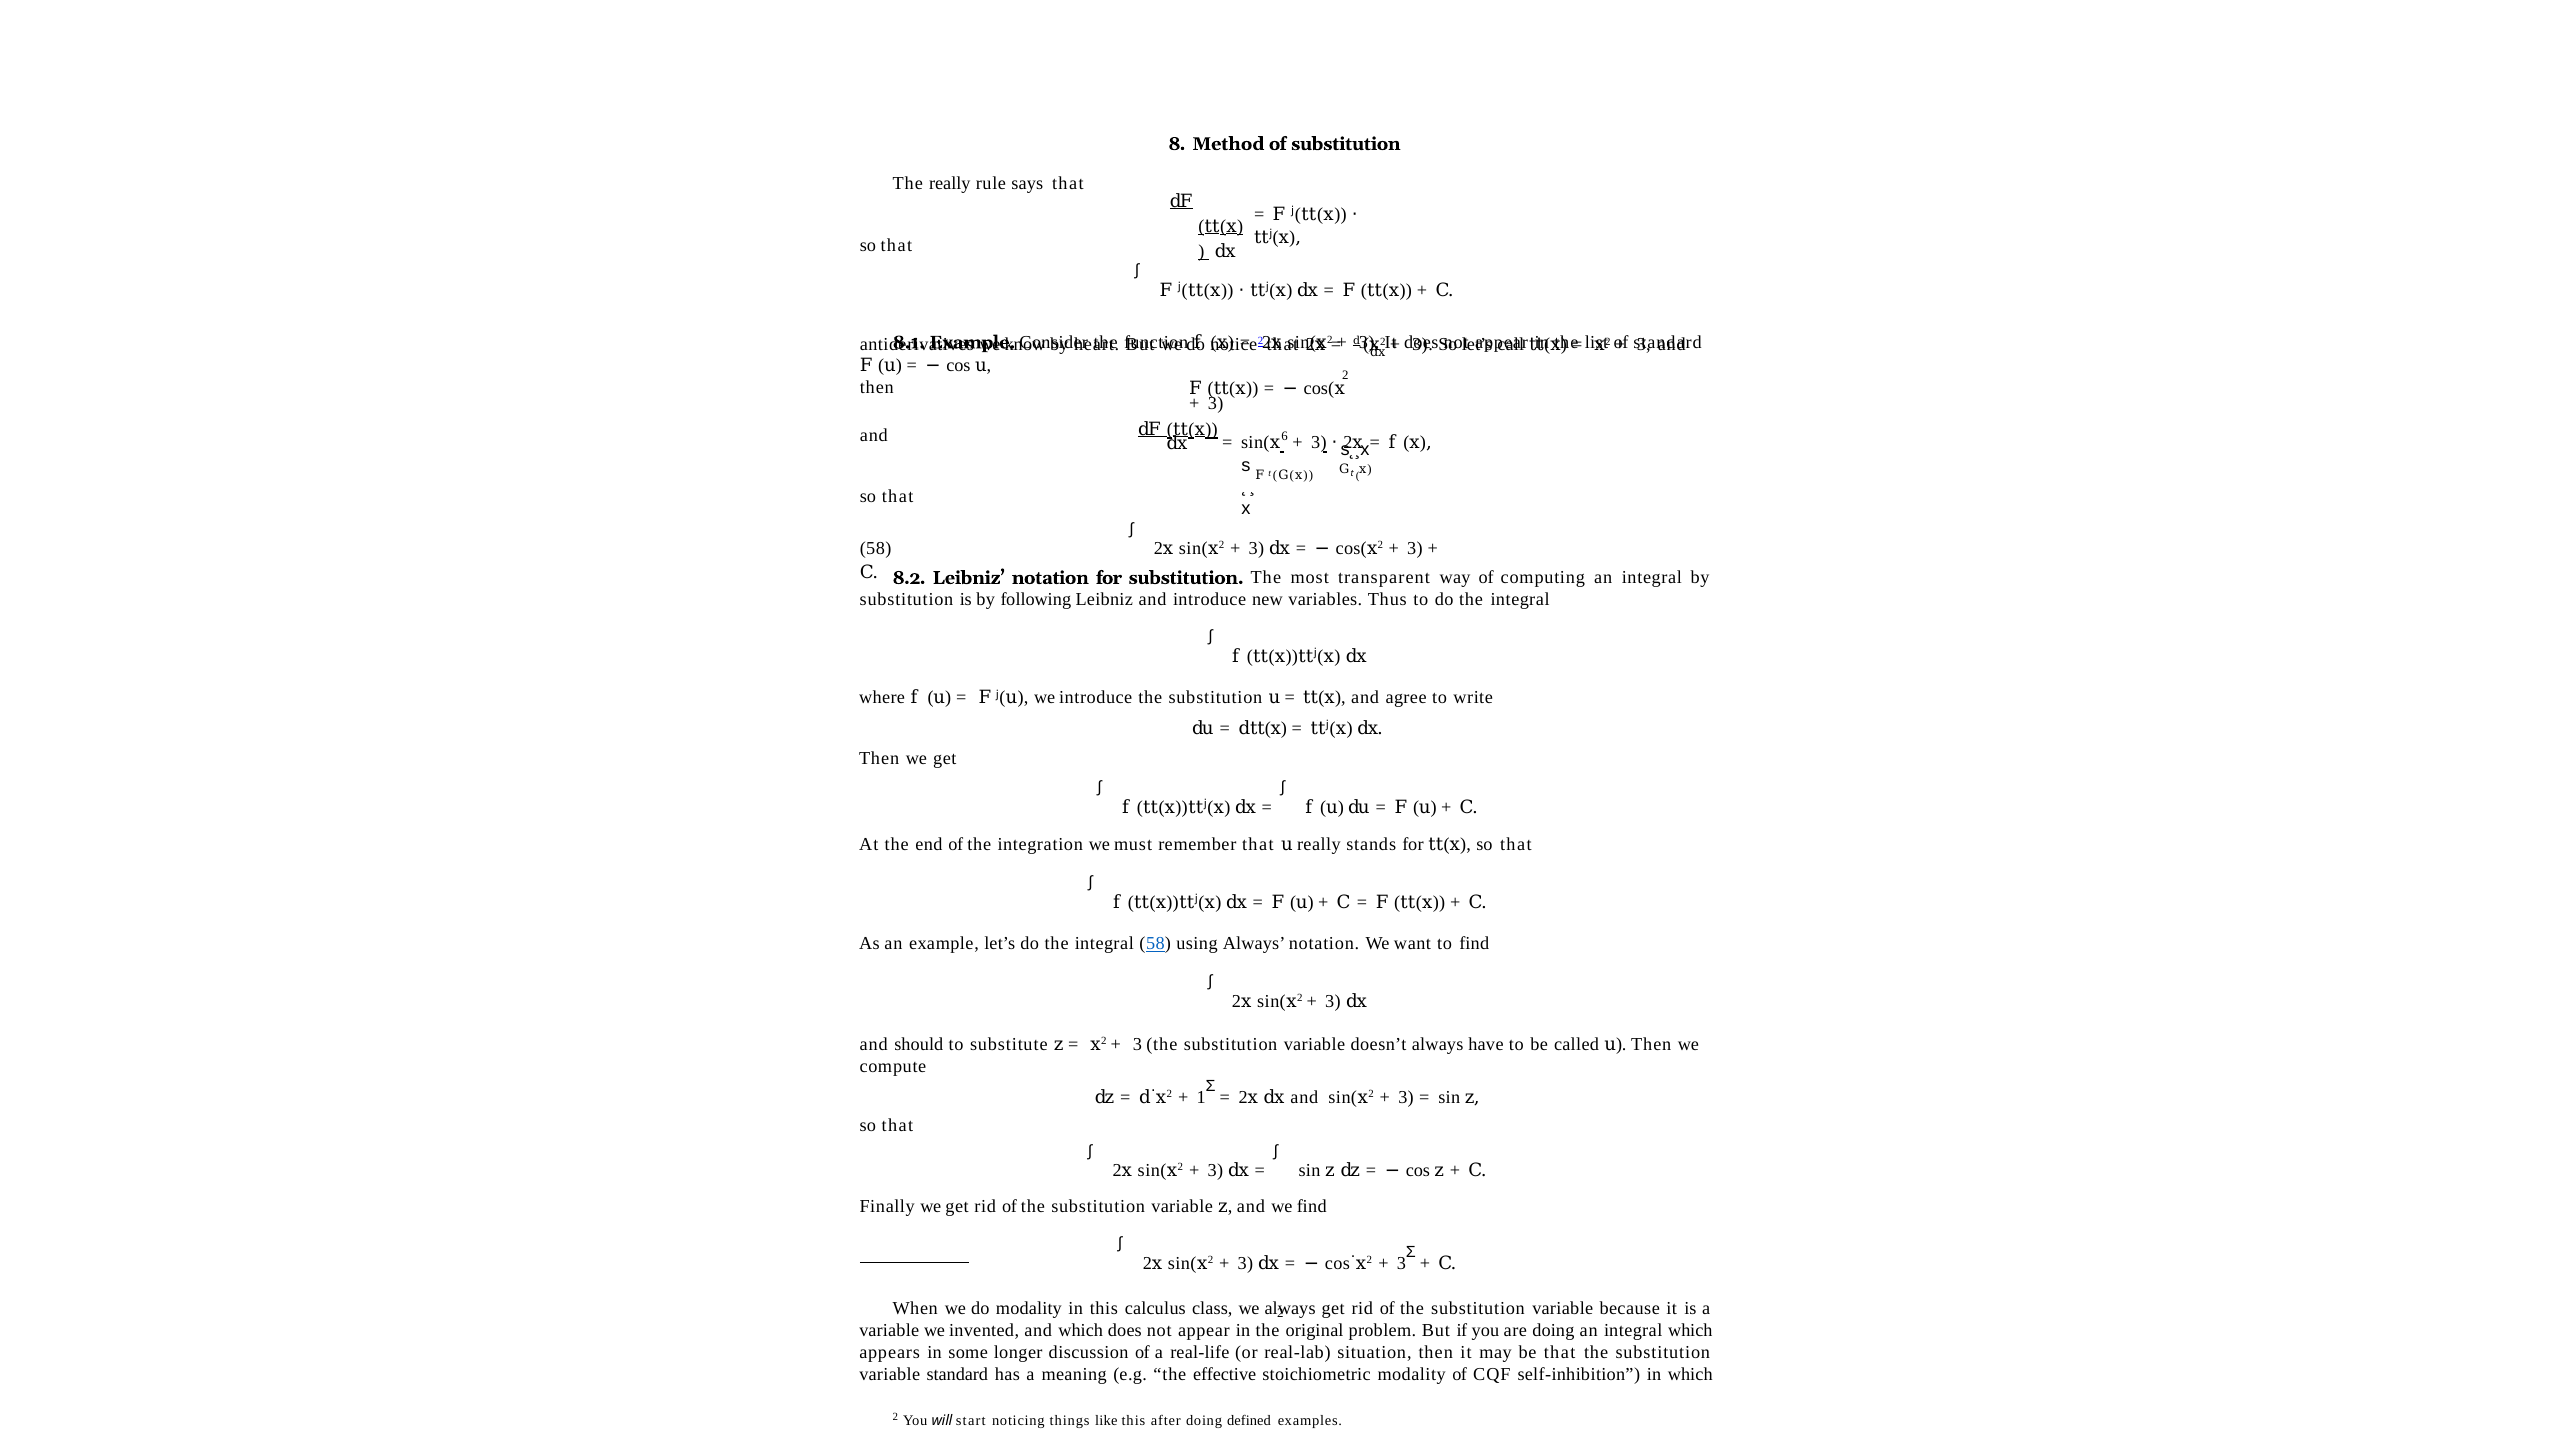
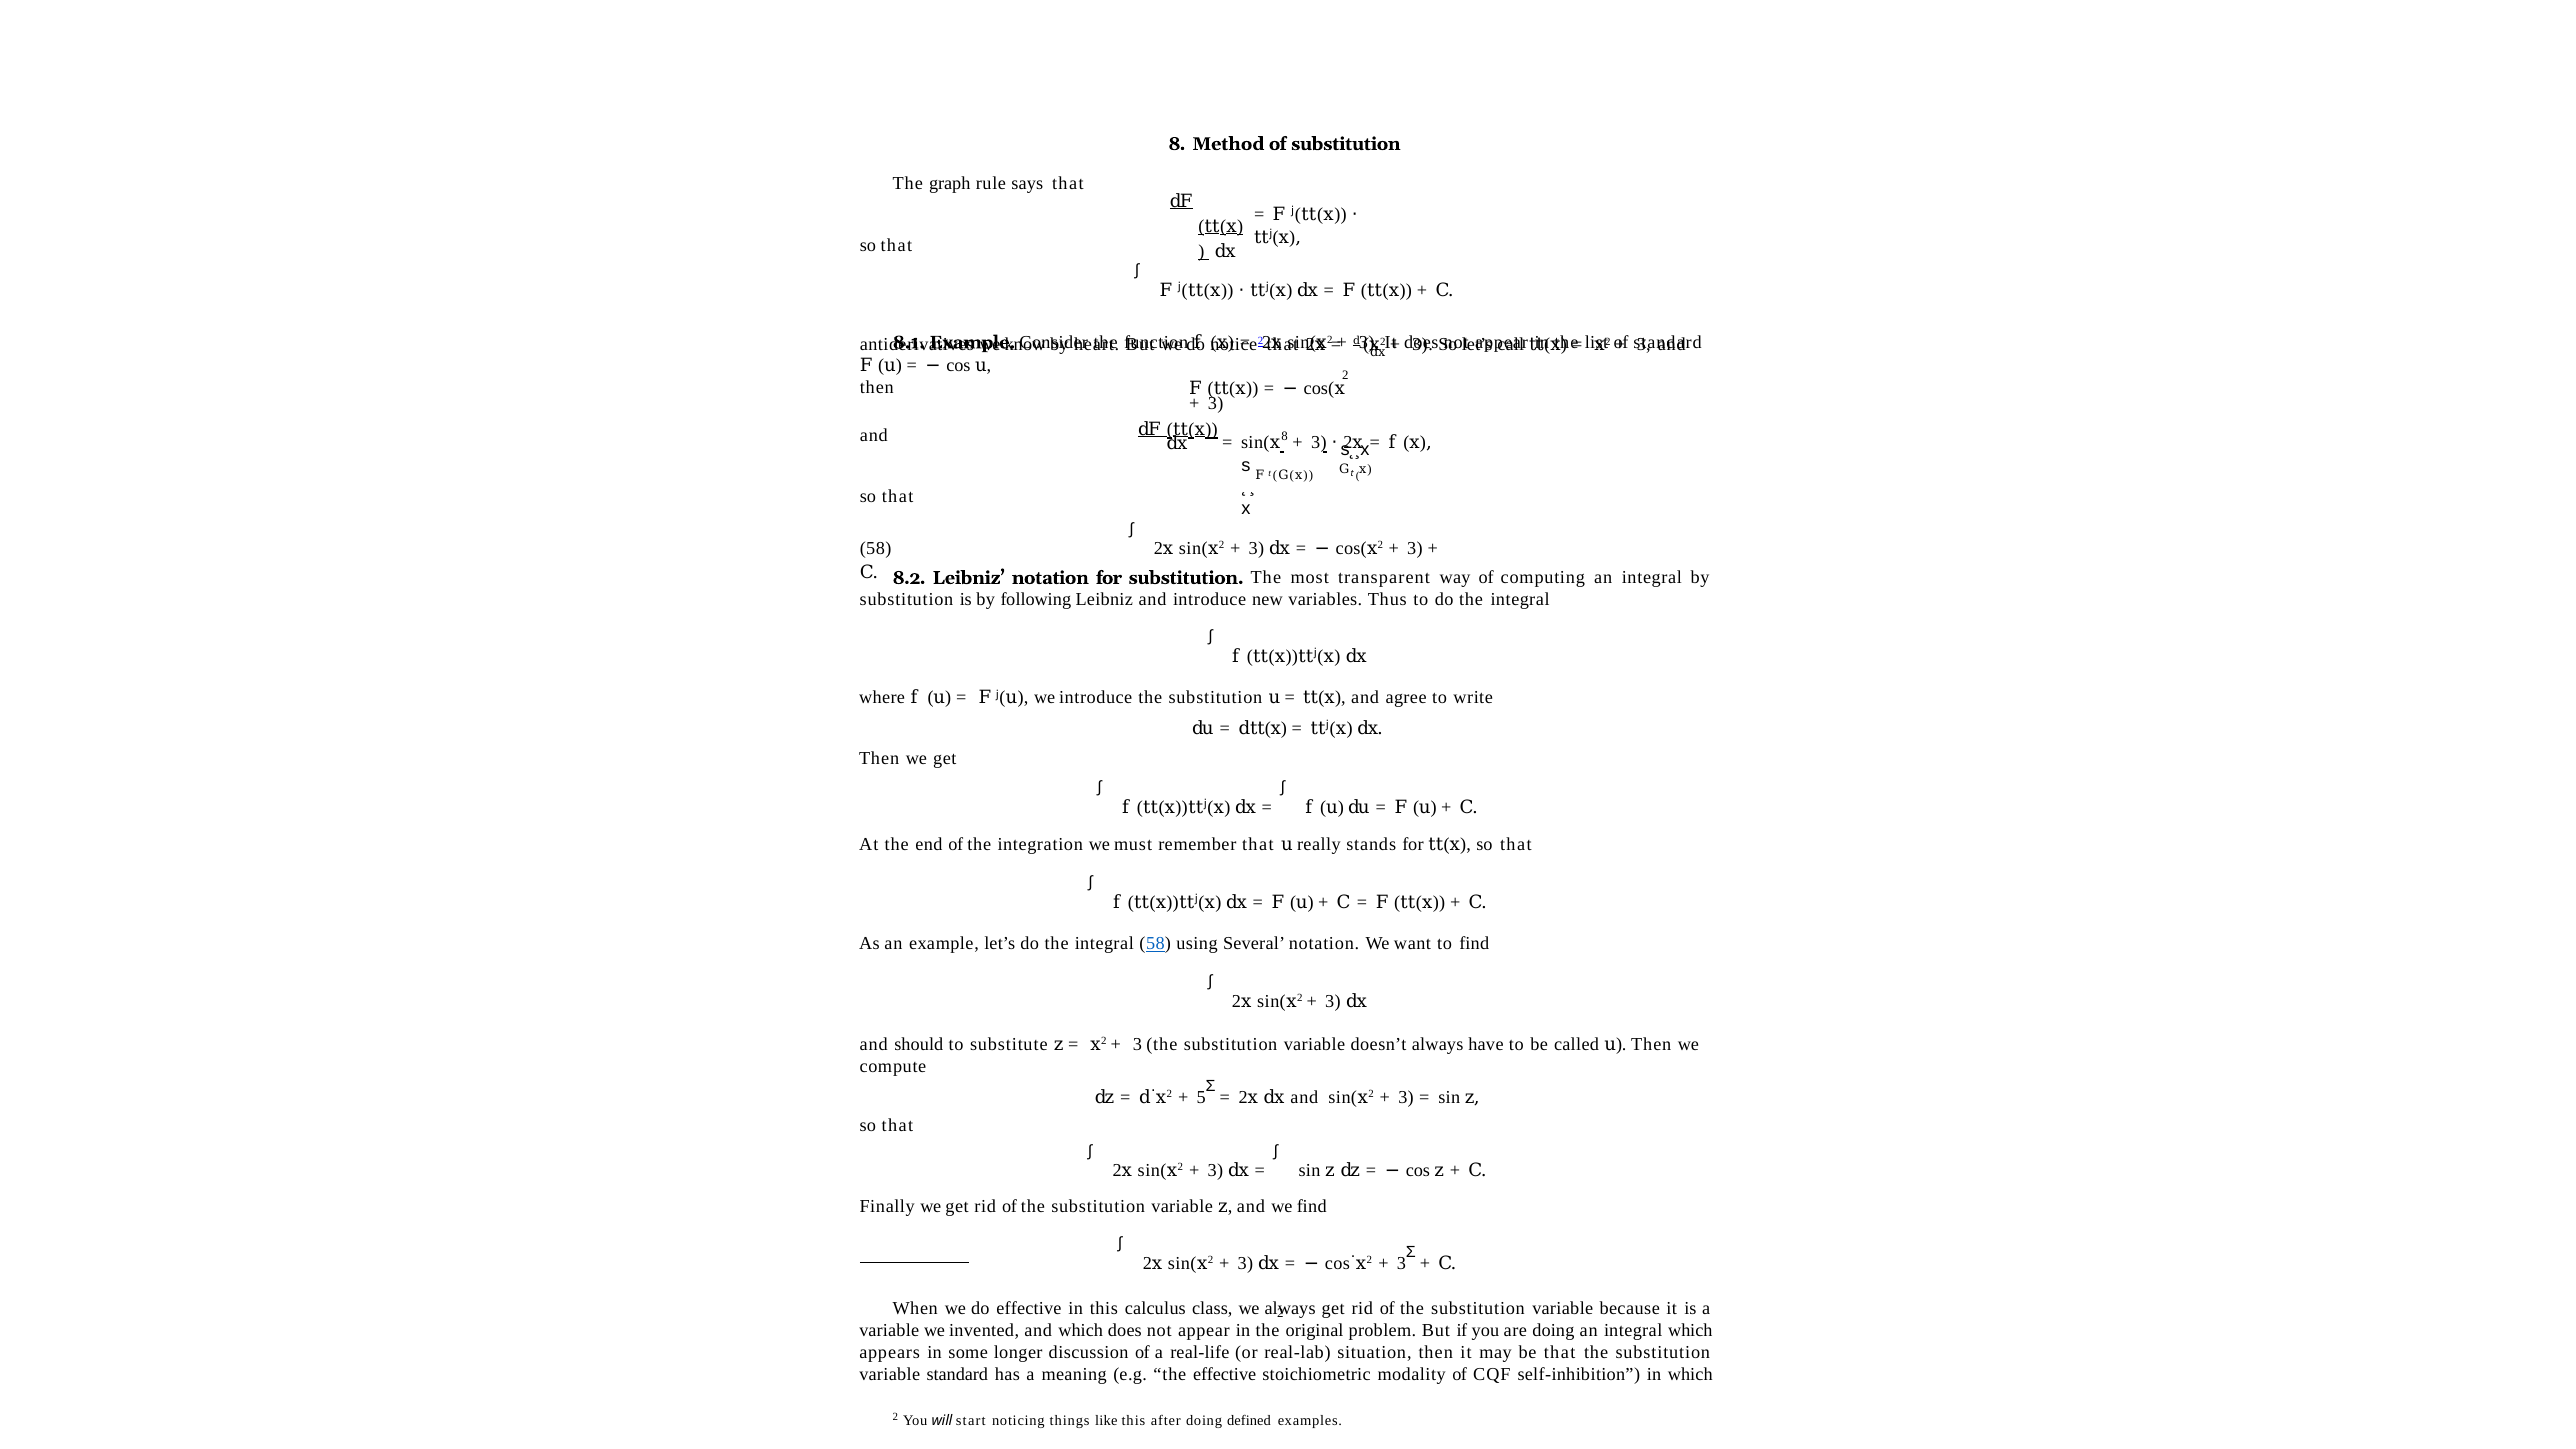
The really: really -> graph
and 6: 6 -> 8
using Always: Always -> Several
1: 1 -> 5
do modality: modality -> effective
